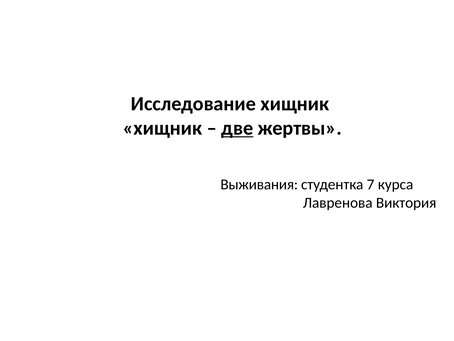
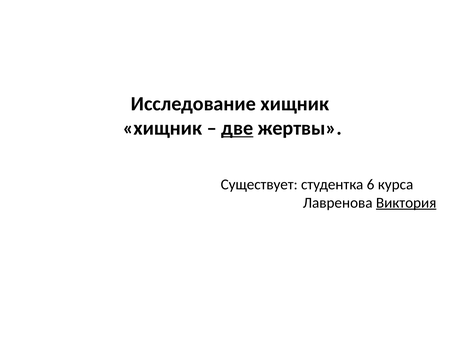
Выживания: Выживания -> Существует
7: 7 -> 6
Виктория underline: none -> present
